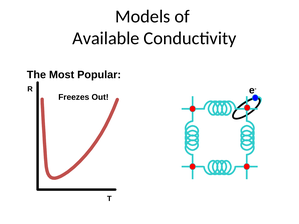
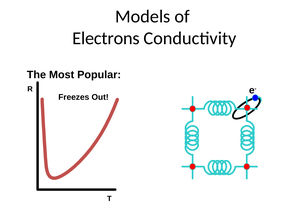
Available: Available -> Electrons
